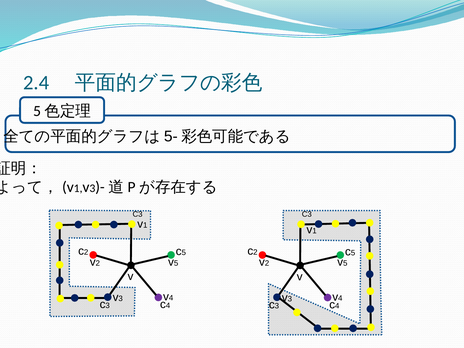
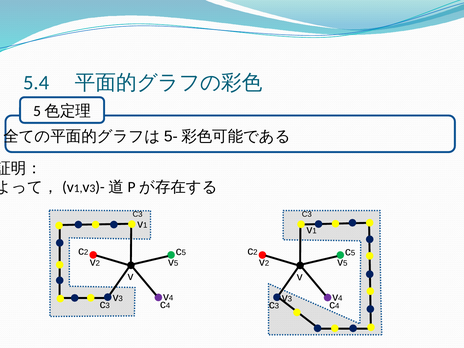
2.4: 2.4 -> 5.4
